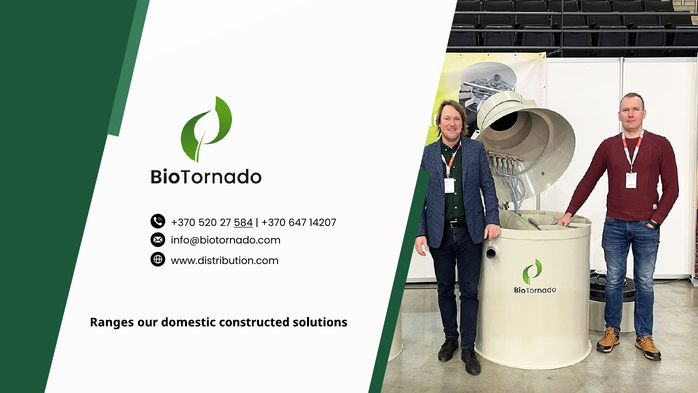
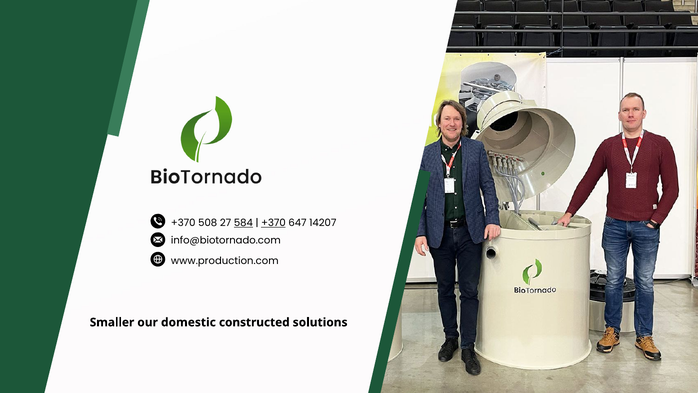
520: 520 -> 508
+370 at (273, 223) underline: none -> present
www.distribution.com: www.distribution.com -> www.production.com
Ranges: Ranges -> Smaller
